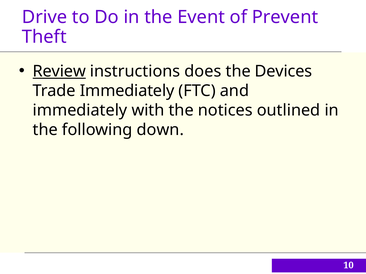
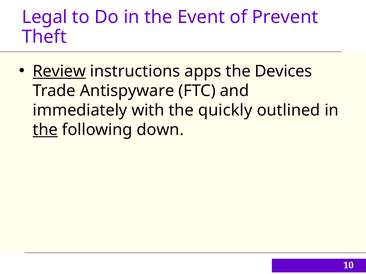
Drive: Drive -> Legal
does: does -> apps
Trade Immediately: Immediately -> Antispyware
notices: notices -> quickly
the at (45, 130) underline: none -> present
